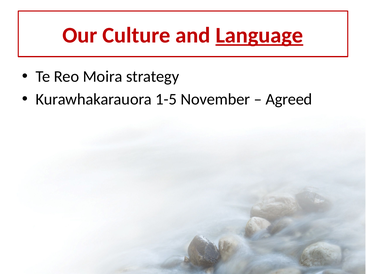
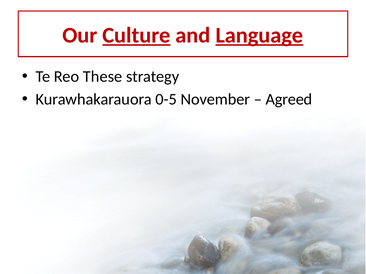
Culture underline: none -> present
Moira: Moira -> These
1-5: 1-5 -> 0-5
